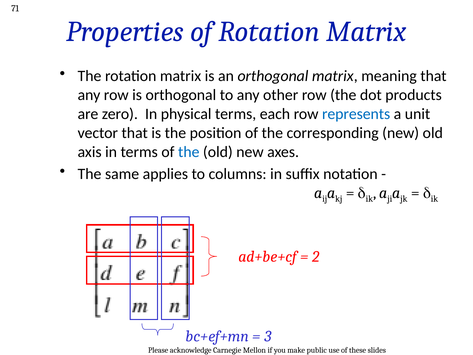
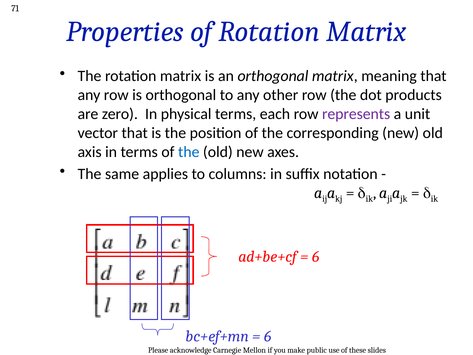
represents colour: blue -> purple
2 at (316, 256): 2 -> 6
3 at (268, 336): 3 -> 6
